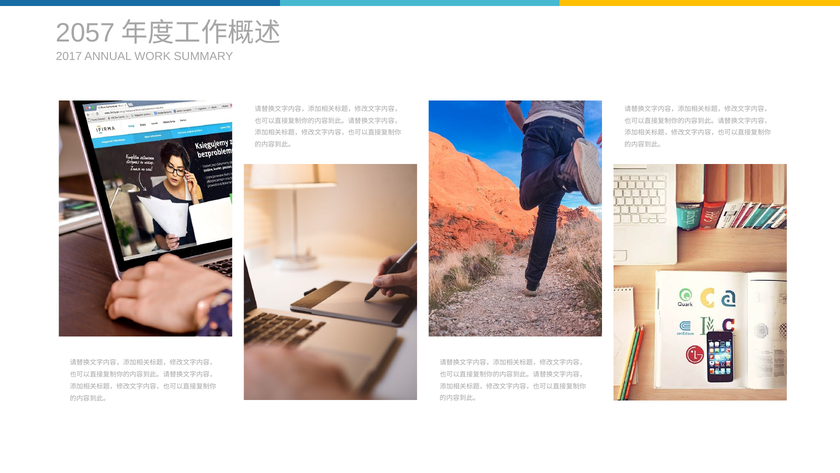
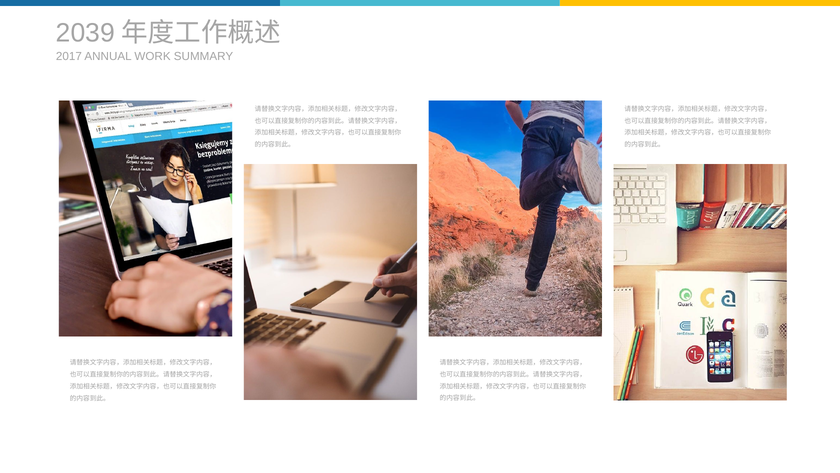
2057: 2057 -> 2039
